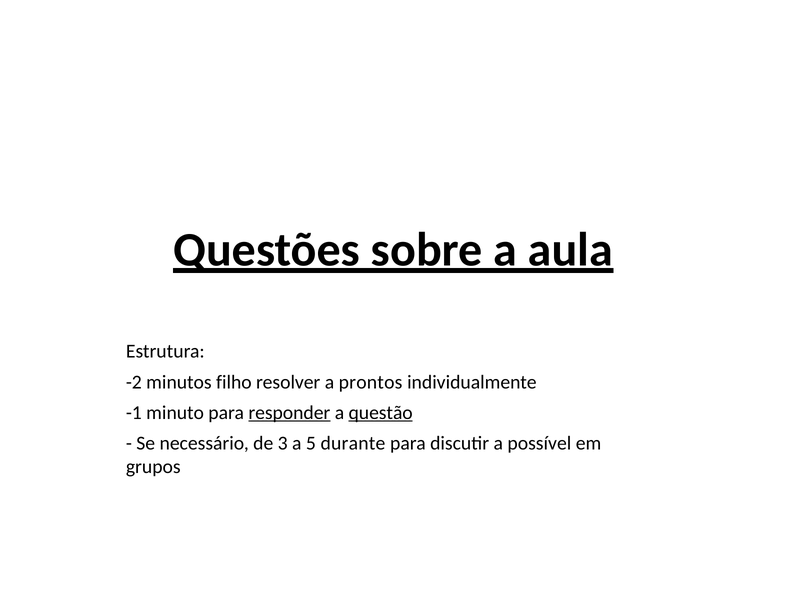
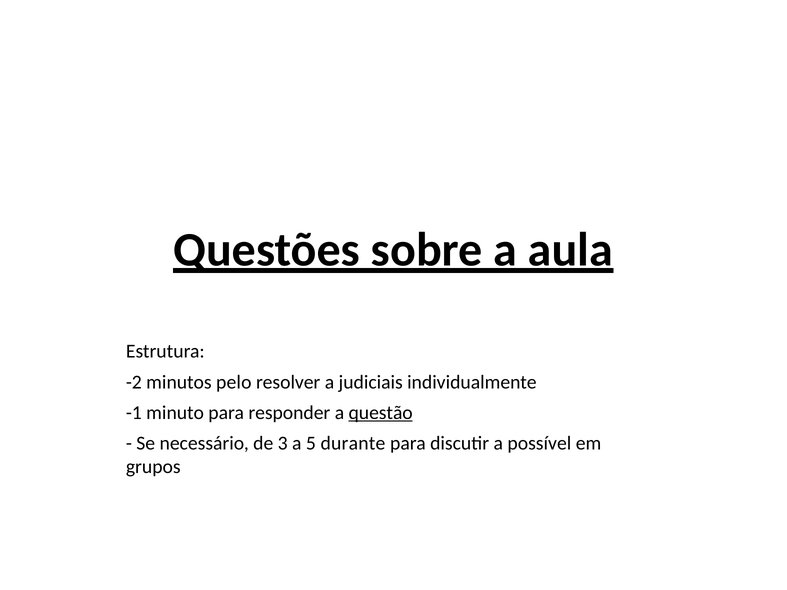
filho: filho -> pelo
prontos: prontos -> judiciais
responder underline: present -> none
